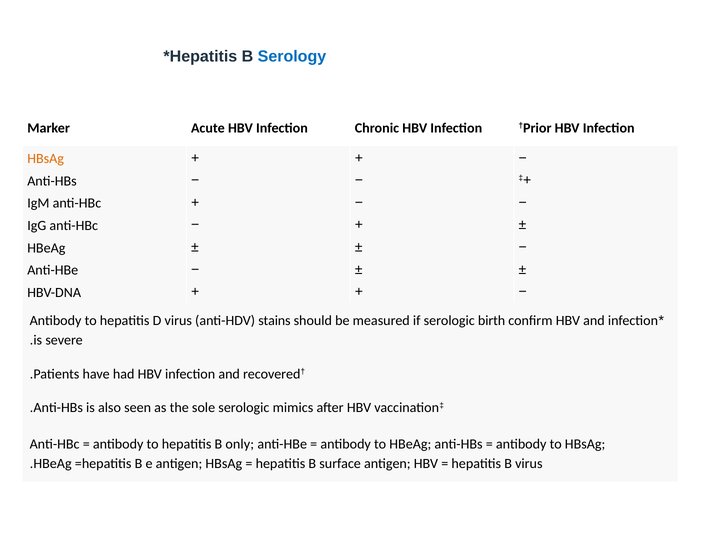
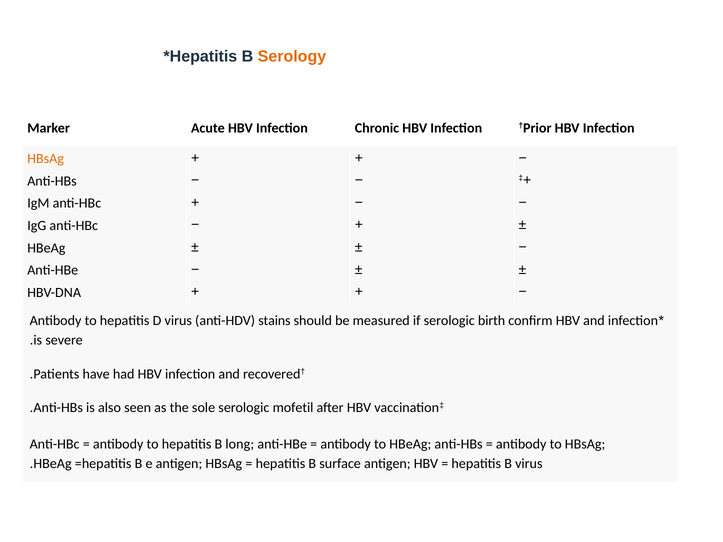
Serology colour: blue -> orange
mimics: mimics -> mofetil
only: only -> long
